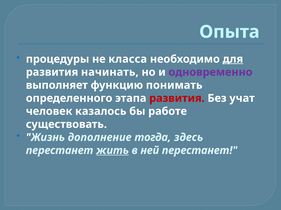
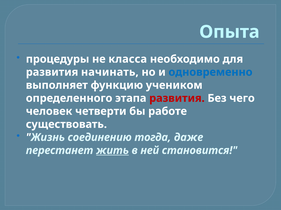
для underline: present -> none
одновременно colour: purple -> blue
понимать: понимать -> учеником
учат: учат -> чего
казалось: казалось -> четверти
дополнение: дополнение -> соединению
здесь: здесь -> даже
ней перестанет: перестанет -> становится
